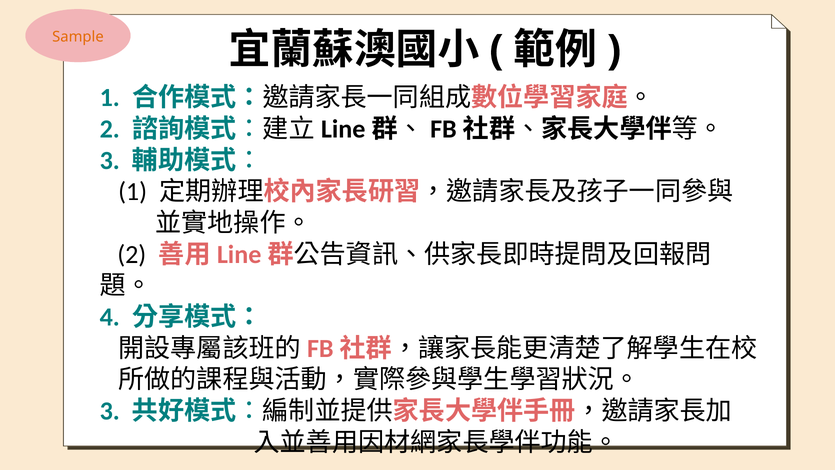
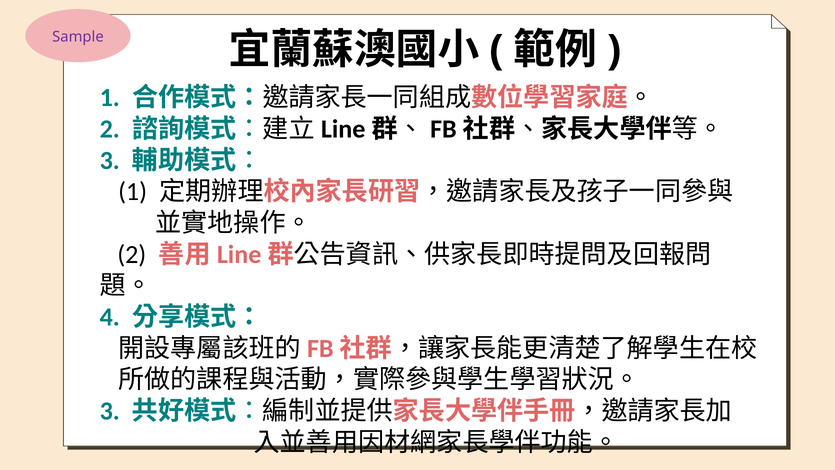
Sample colour: orange -> purple
